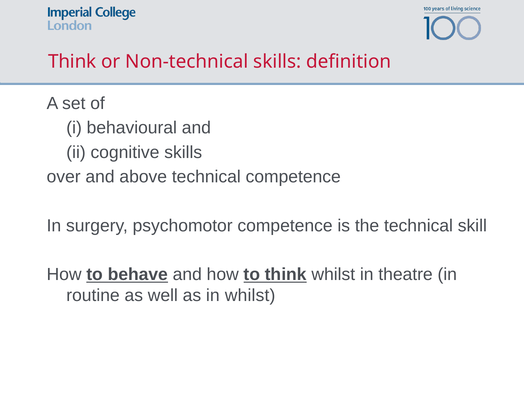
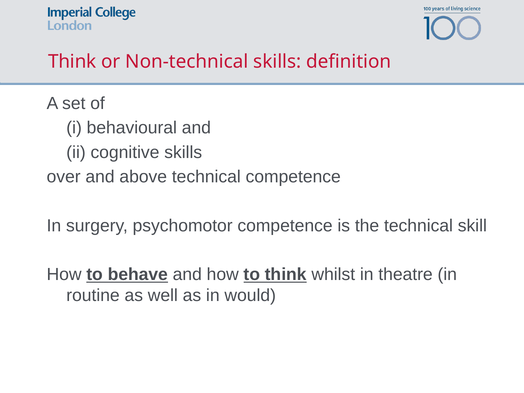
in whilst: whilst -> would
